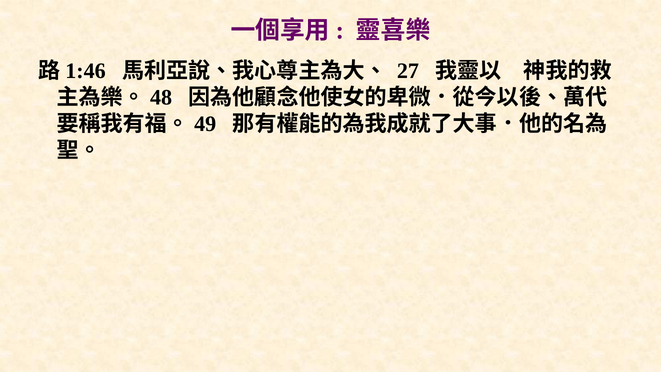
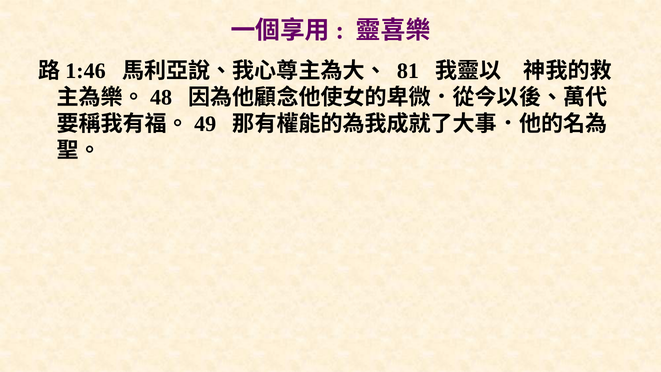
27: 27 -> 81
